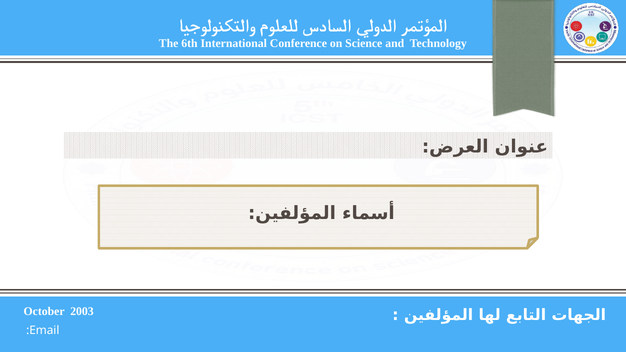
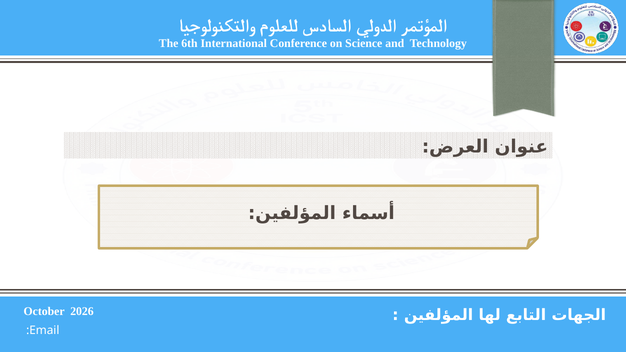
2003: 2003 -> 2026
